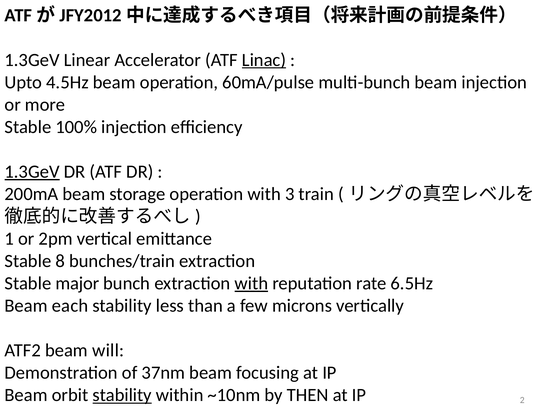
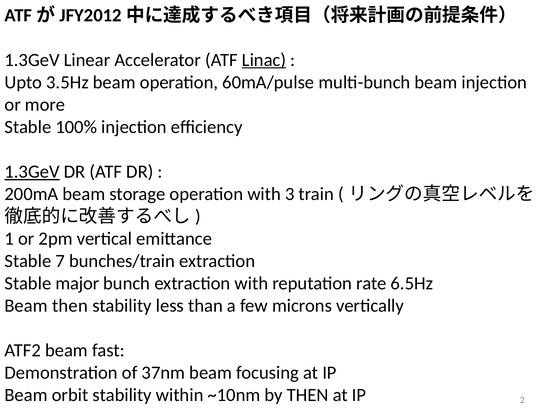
4.5Hz: 4.5Hz -> 3.5Hz
8: 8 -> 7
with at (251, 283) underline: present -> none
Beam each: each -> then
will: will -> fast
stability at (122, 395) underline: present -> none
